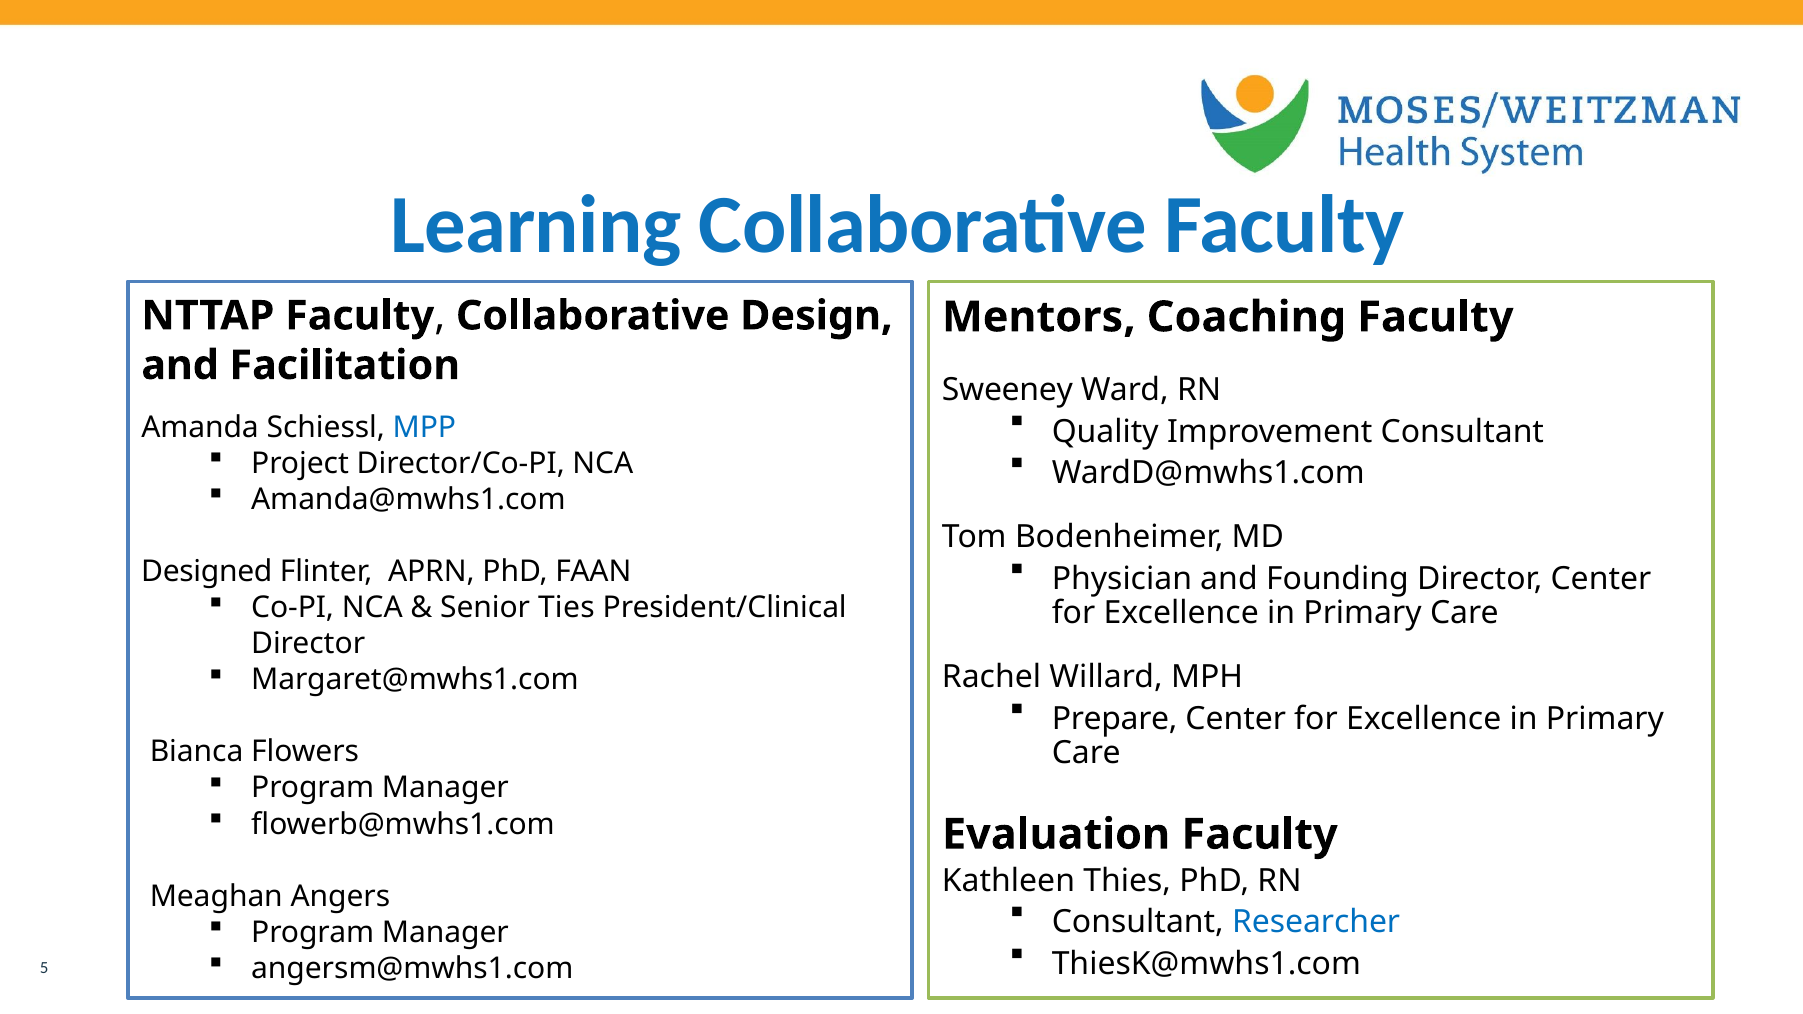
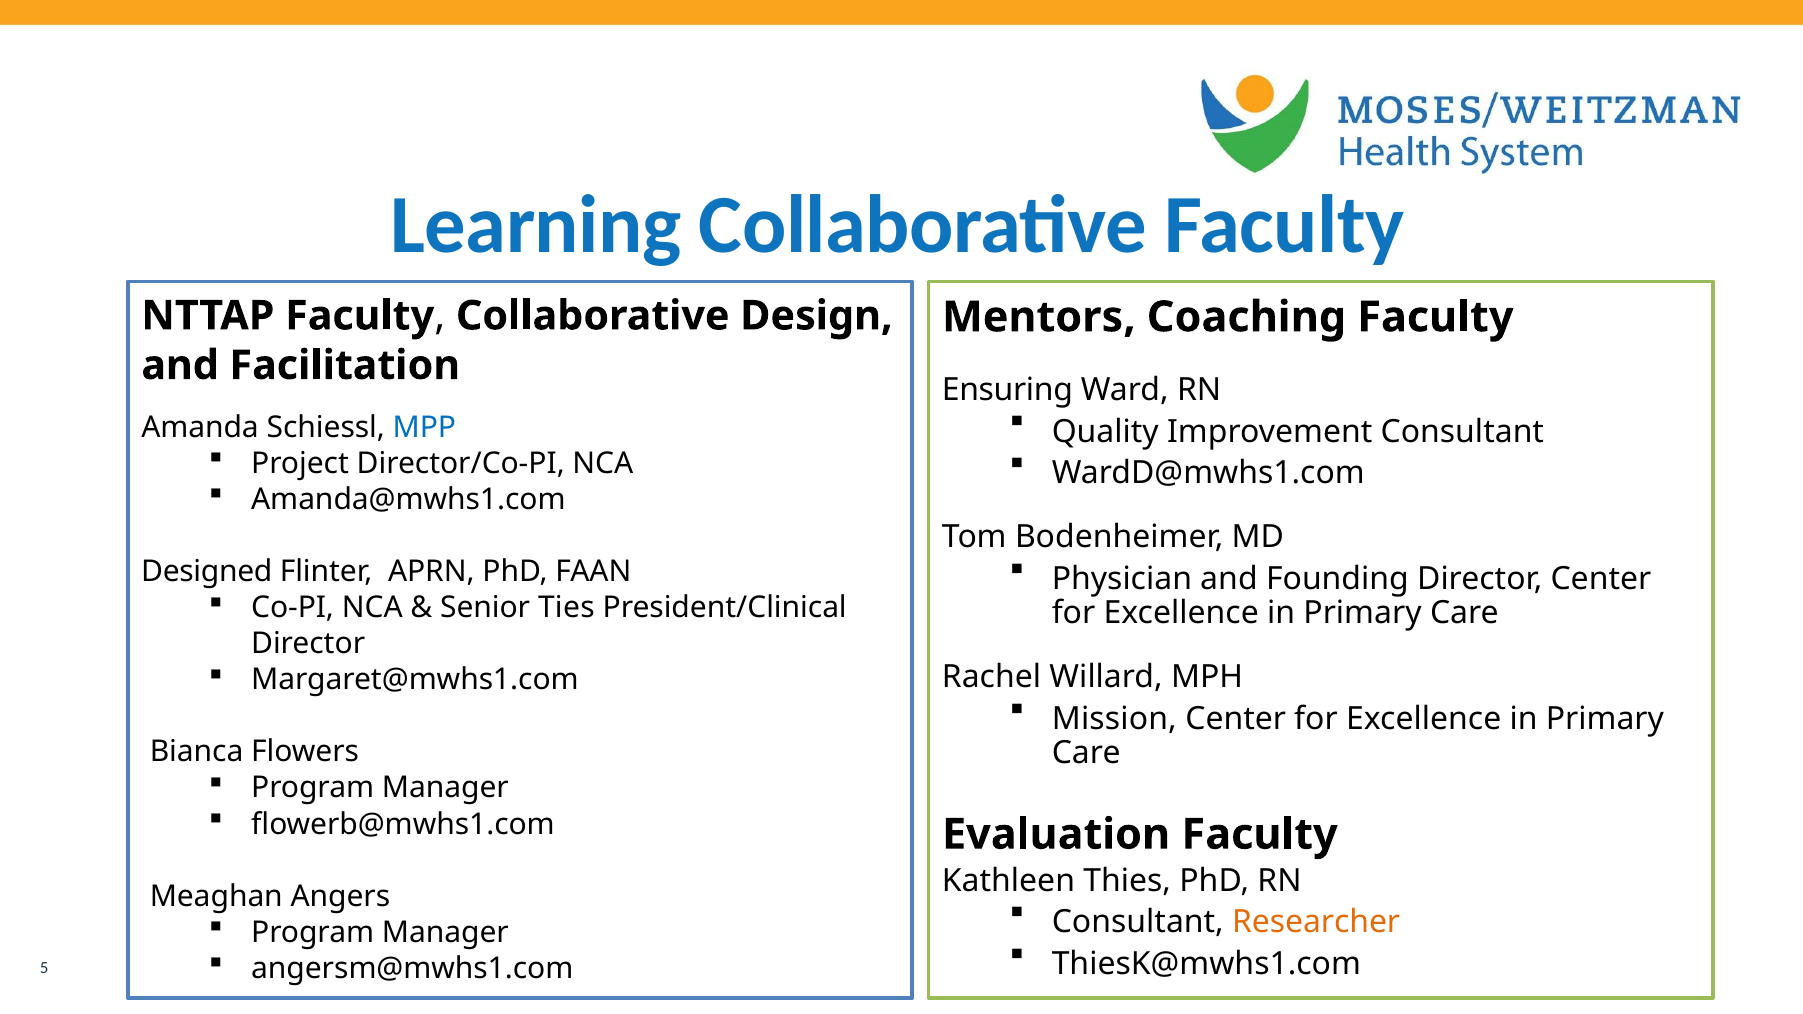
Sweeney: Sweeney -> Ensuring
Prepare: Prepare -> Mission
Researcher colour: blue -> orange
